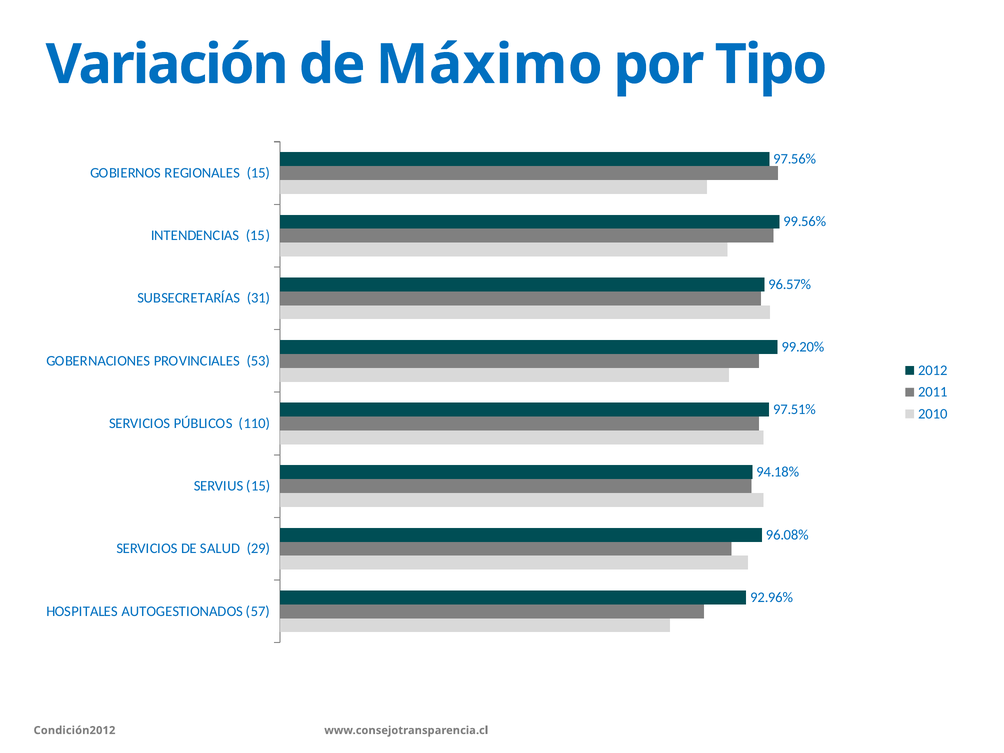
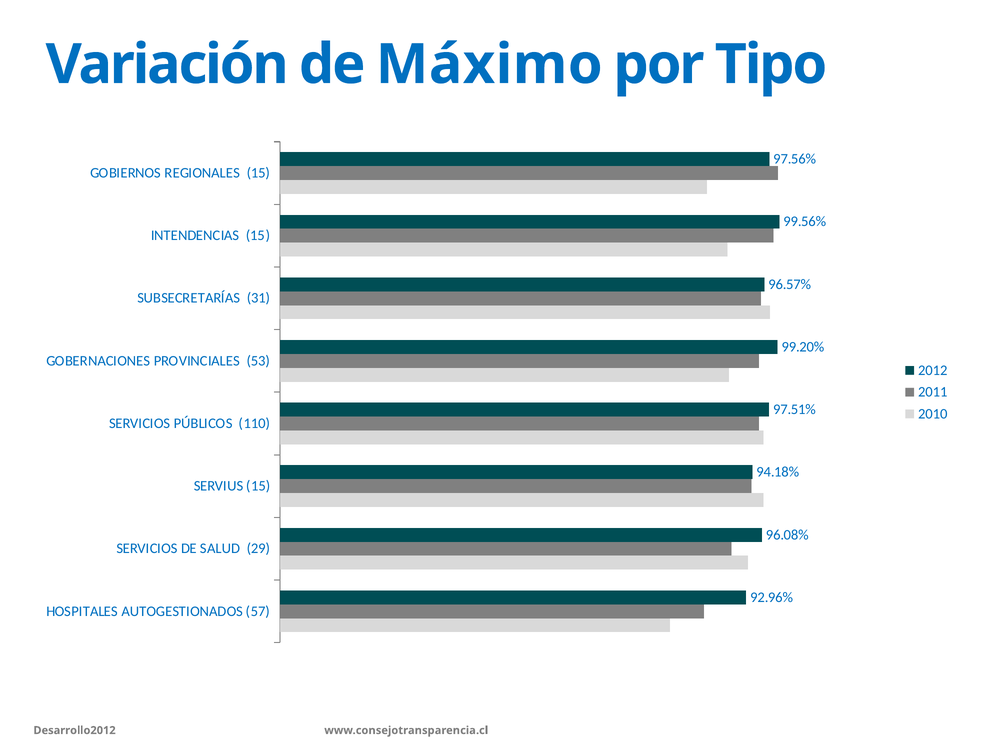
Condición2012: Condición2012 -> Desarrollo2012
